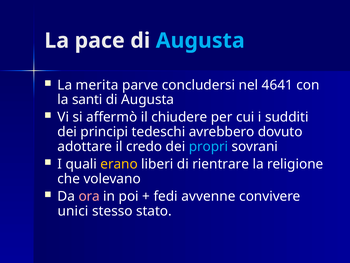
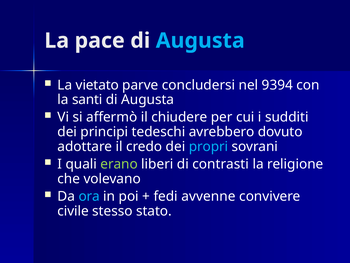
merita: merita -> vietato
4641: 4641 -> 9394
erano colour: yellow -> light green
rientrare: rientrare -> contrasti
ora colour: pink -> light blue
unici: unici -> civile
